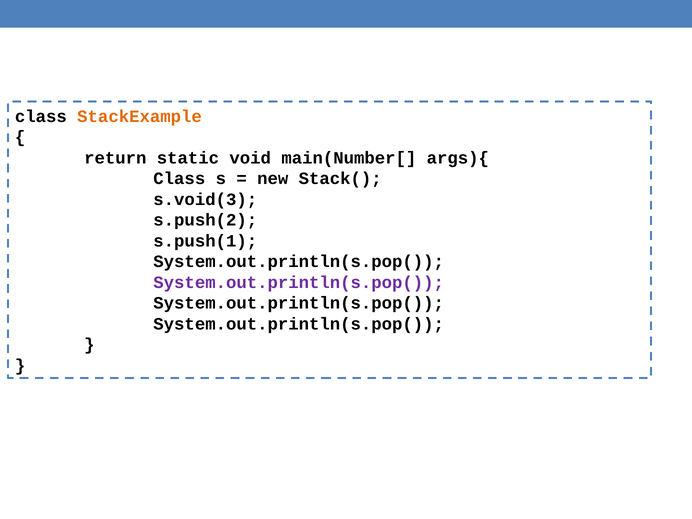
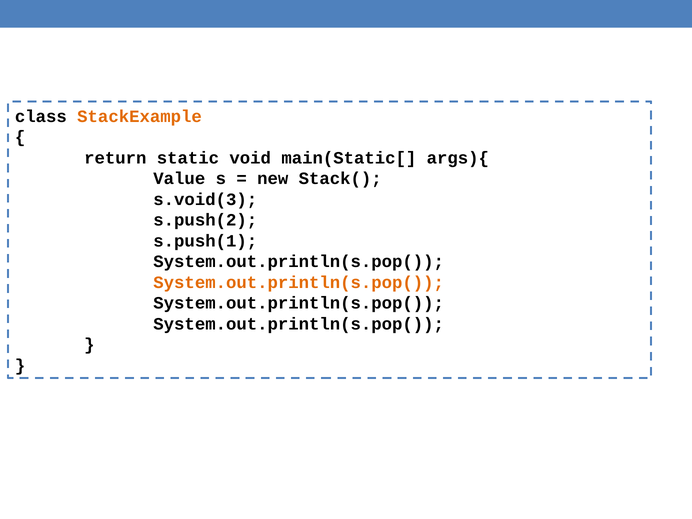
main(Number[: main(Number[ -> main(Static[
Class at (179, 179): Class -> Value
System.out.println(s.pop( at (299, 283) colour: purple -> orange
